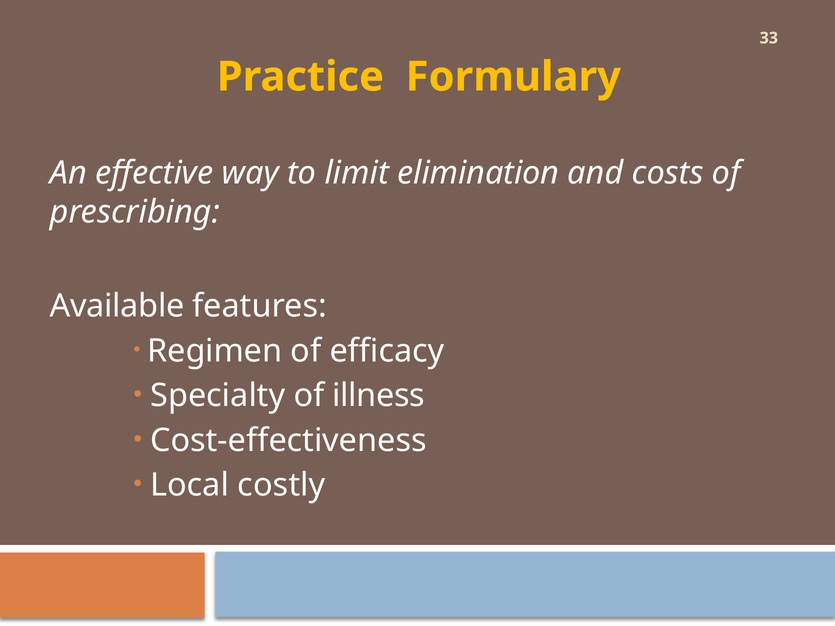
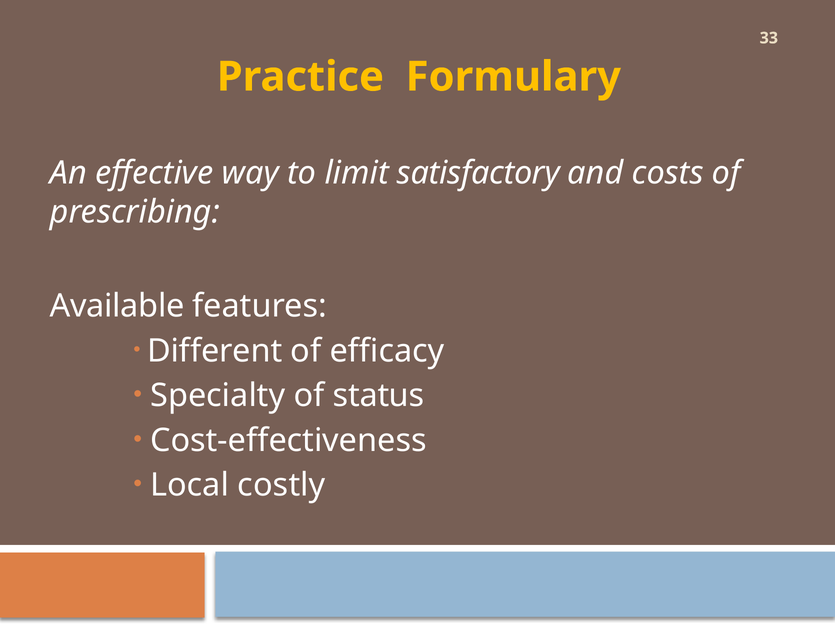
elimination: elimination -> satisfactory
Regimen: Regimen -> Different
illness: illness -> status
